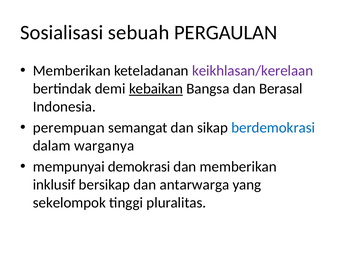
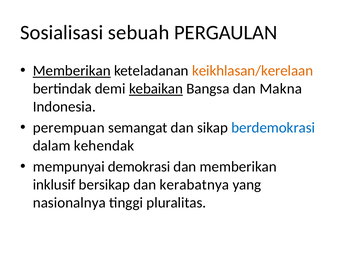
Memberikan at (72, 71) underline: none -> present
keikhlasan/kerelaan colour: purple -> orange
Berasal: Berasal -> Makna
warganya: warganya -> kehendak
antarwarga: antarwarga -> kerabatnya
sekelompok: sekelompok -> nasionalnya
